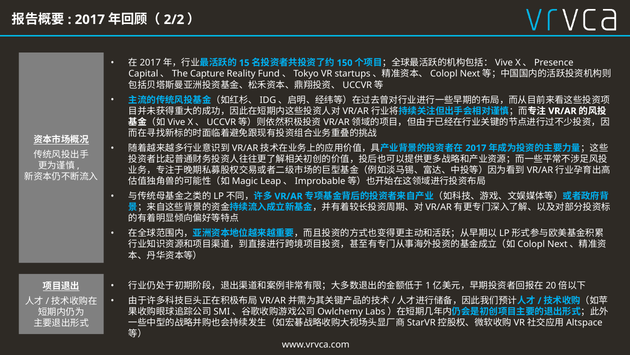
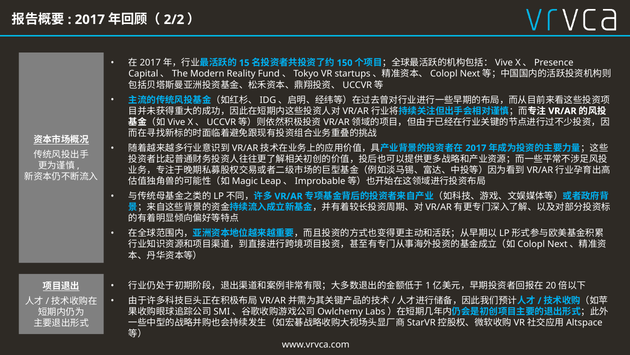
Capture: Capture -> Modern
